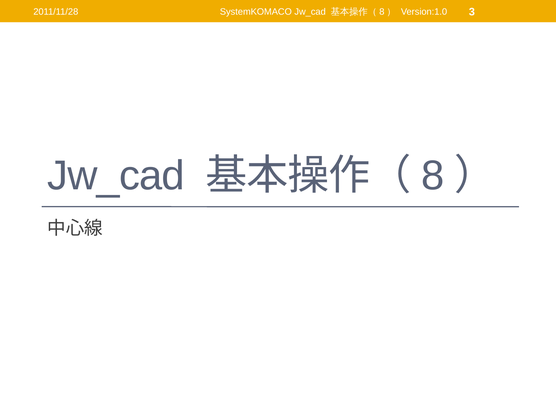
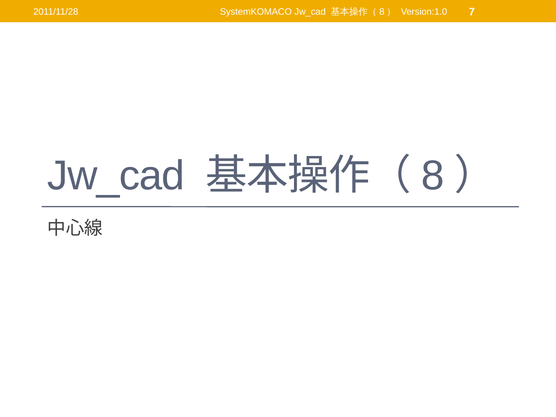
3: 3 -> 7
